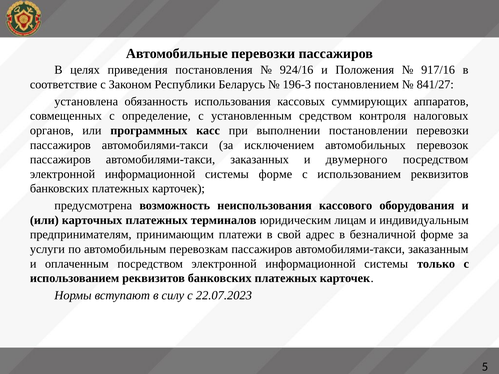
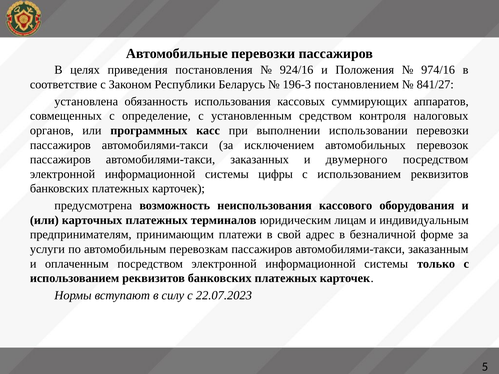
917/16: 917/16 -> 974/16
постановлении: постановлении -> использовании
системы форме: форме -> цифры
